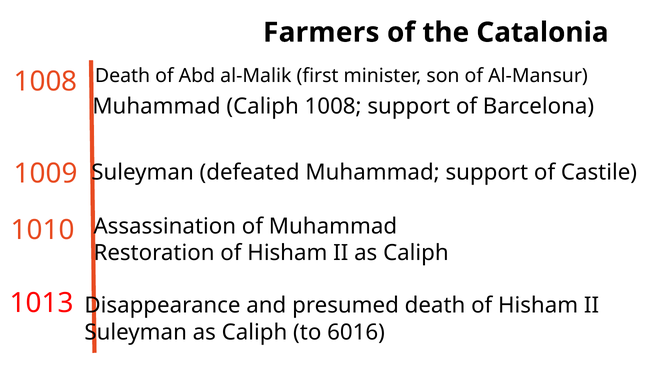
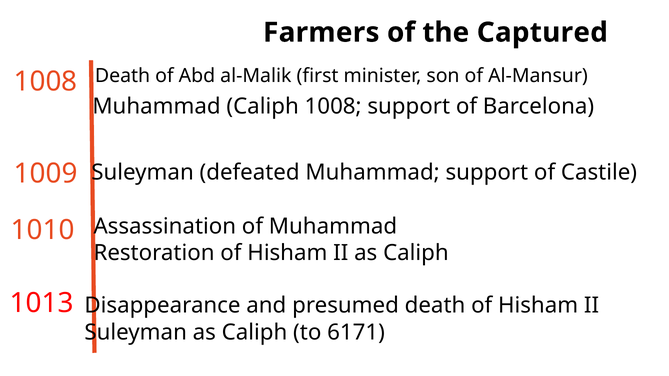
Catalonia: Catalonia -> Captured
6016: 6016 -> 6171
